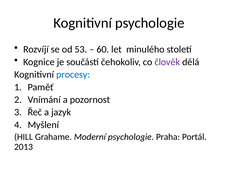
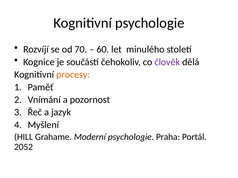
53: 53 -> 70
procesy colour: blue -> orange
2013: 2013 -> 2052
